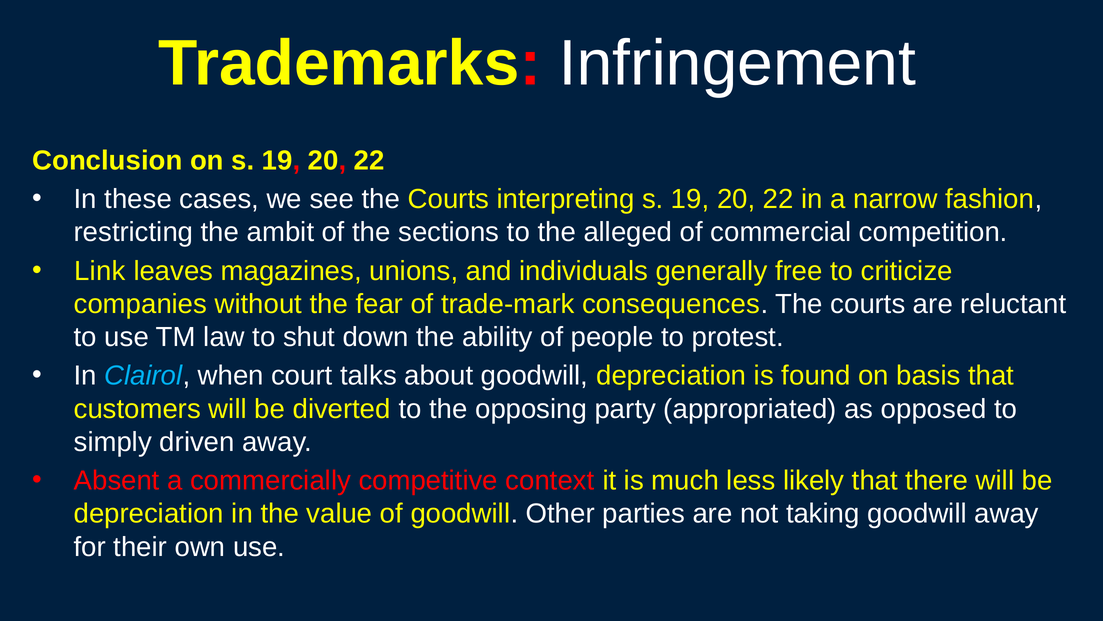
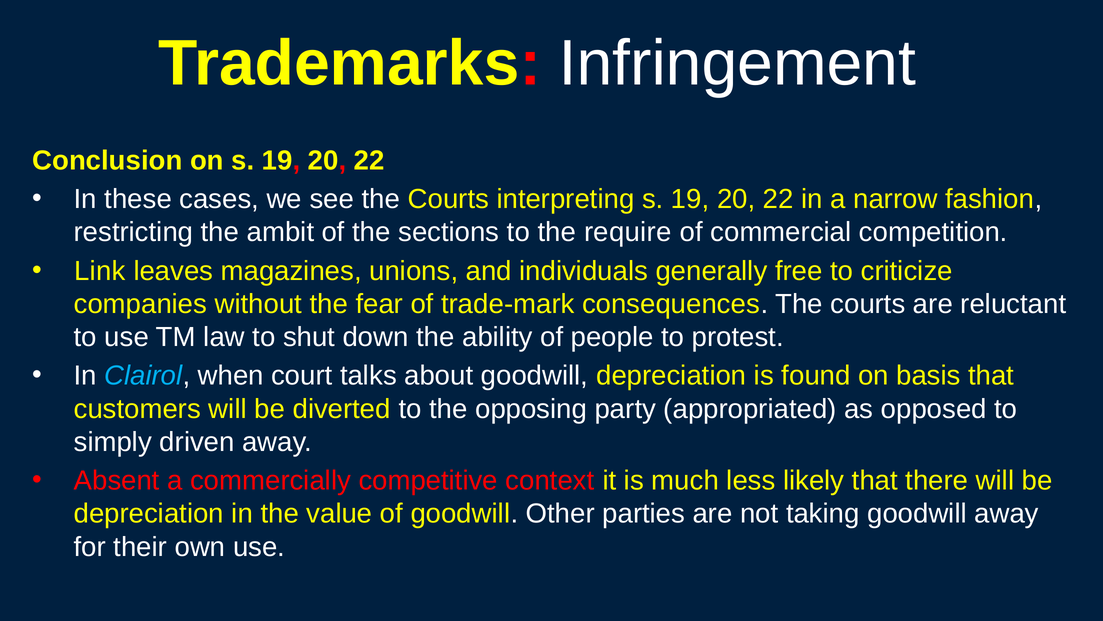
alleged: alleged -> require
